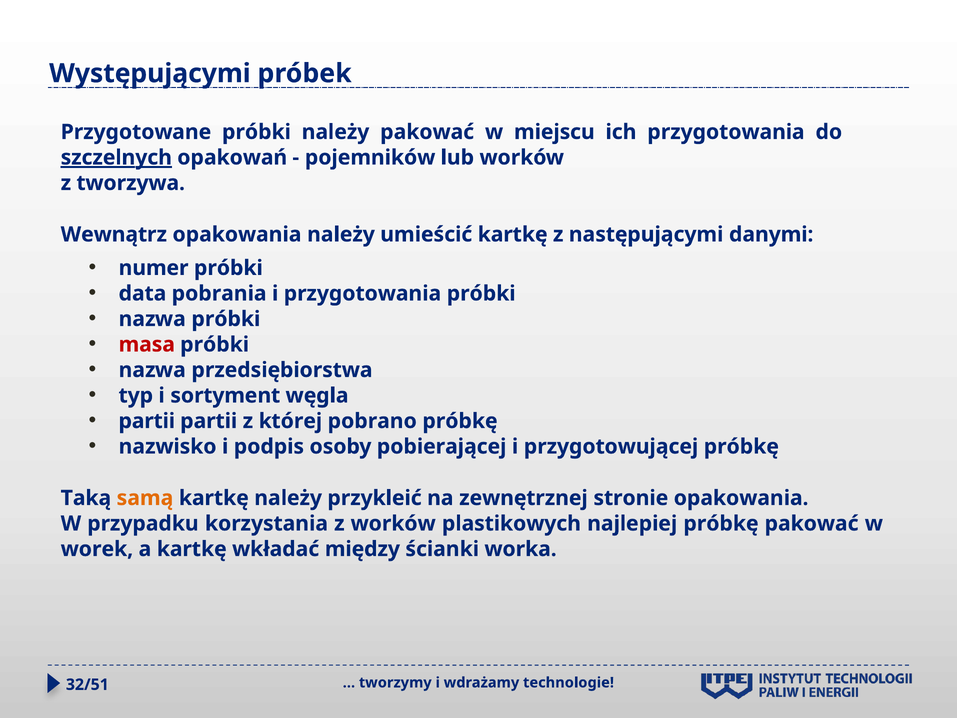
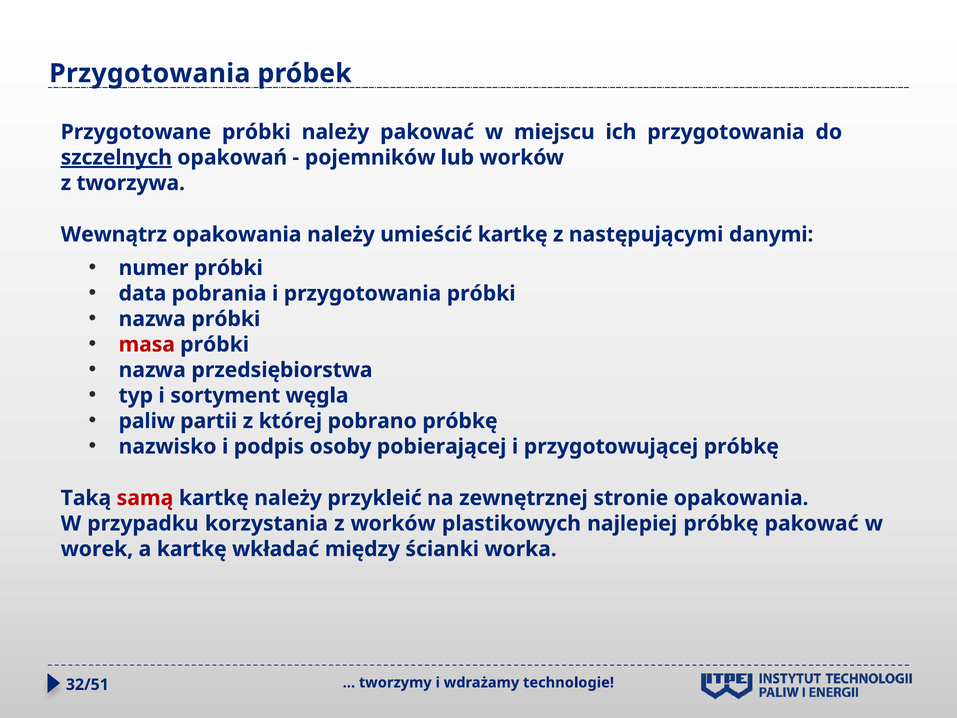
Występującymi at (150, 73): Występującymi -> Przygotowania
partii at (147, 421): partii -> paliw
samą colour: orange -> red
